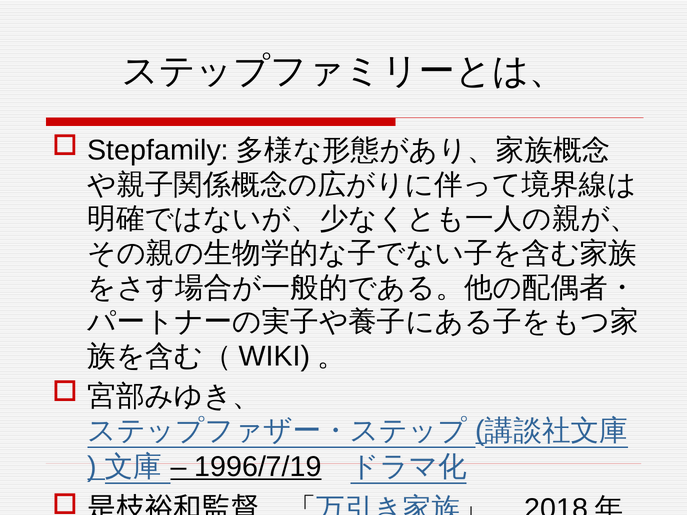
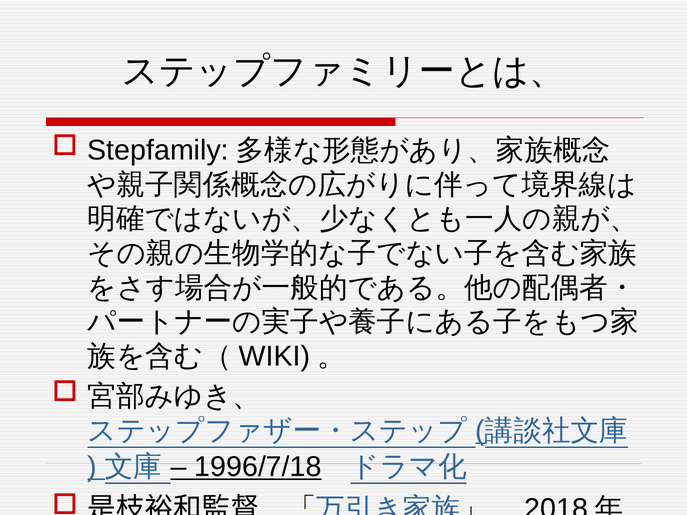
1996/7/19: 1996/7/19 -> 1996/7/18
